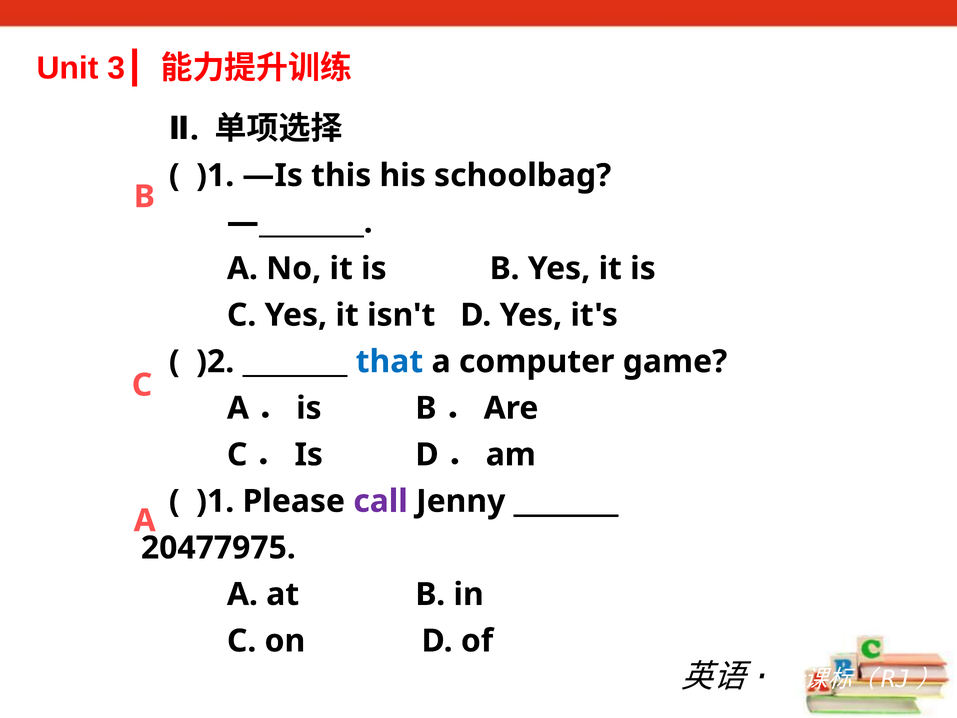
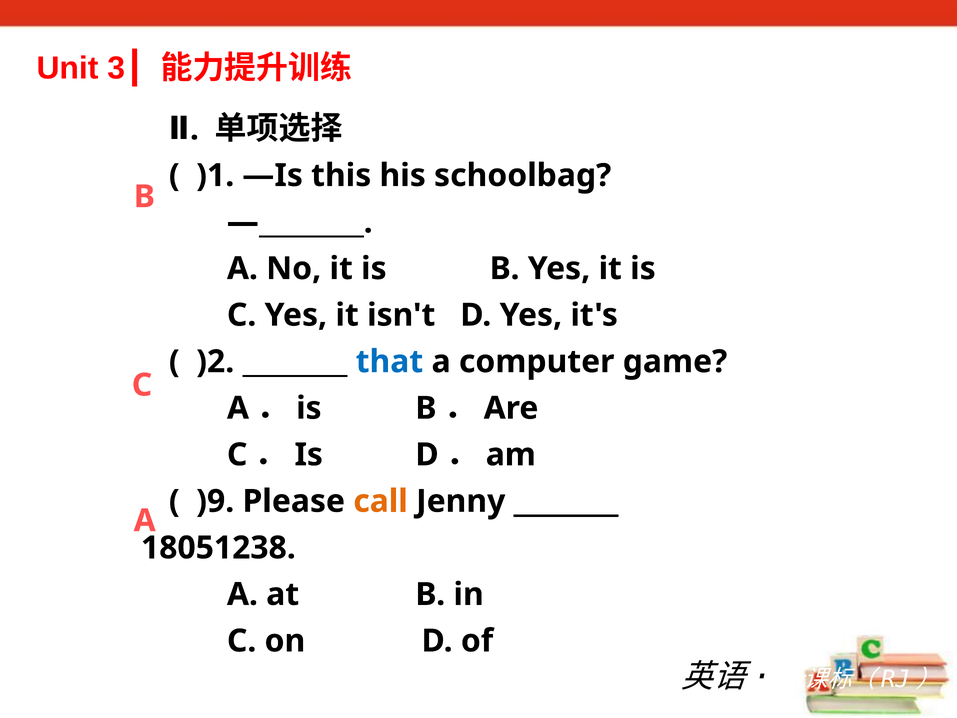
)1 at (215, 501): )1 -> )9
call colour: purple -> orange
20477975: 20477975 -> 18051238
